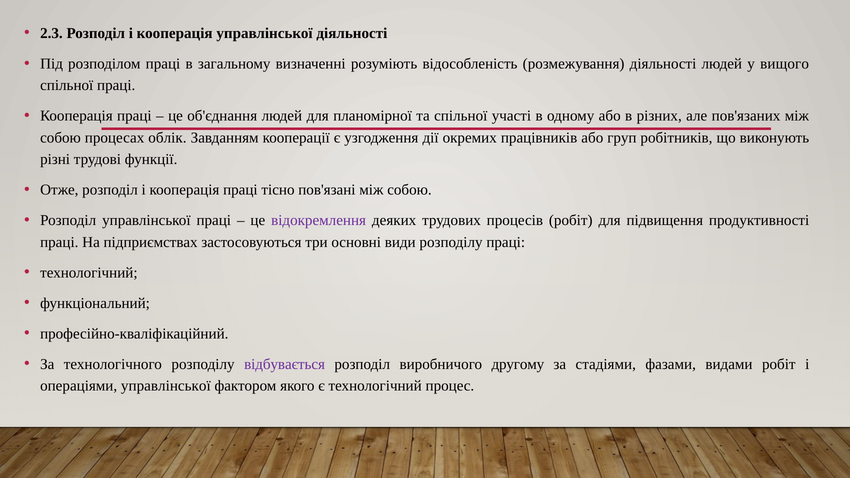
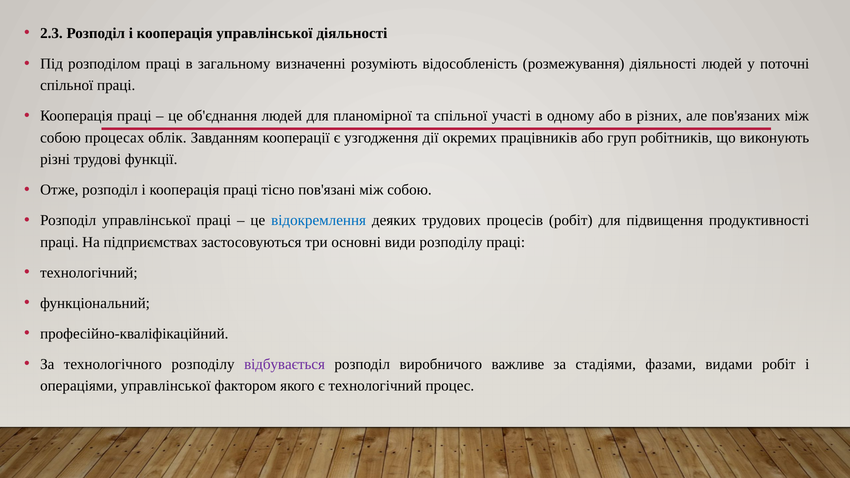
вищого: вищого -> поточні
відокремлення colour: purple -> blue
другому: другому -> важливе
